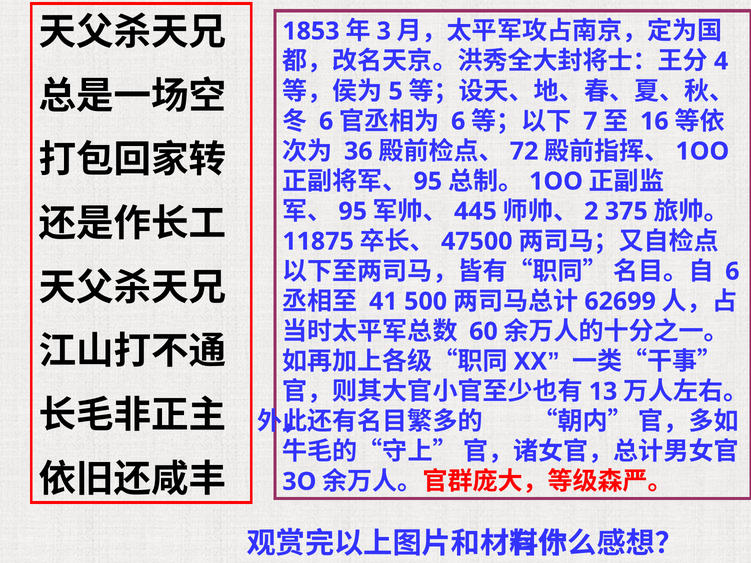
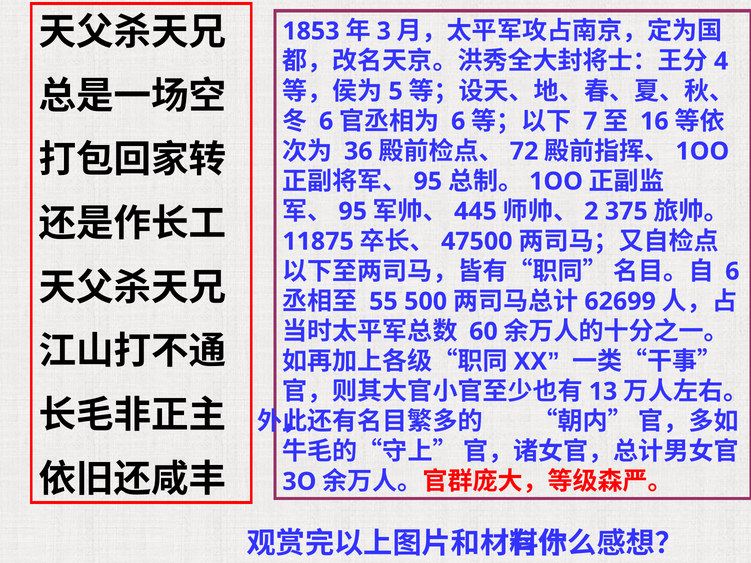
41: 41 -> 55
